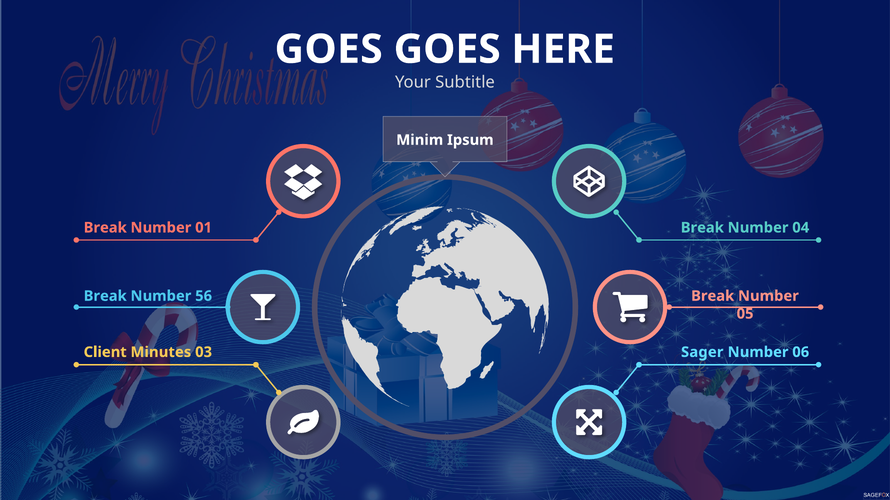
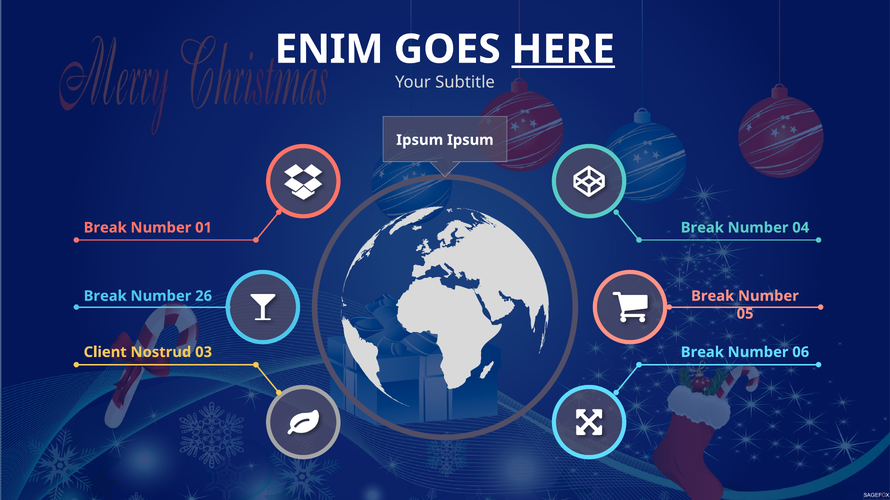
GOES at (329, 49): GOES -> ENIM
HERE underline: none -> present
Minim at (420, 140): Minim -> Ipsum
56: 56 -> 26
Minutes: Minutes -> Nostrud
Sager at (702, 353): Sager -> Break
